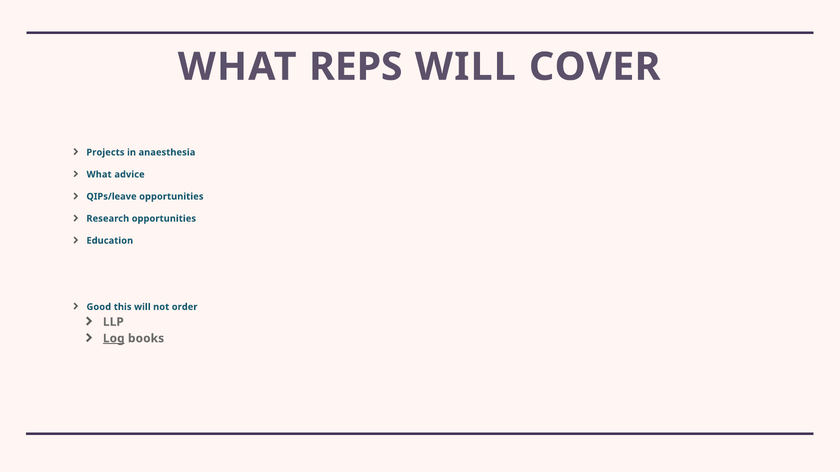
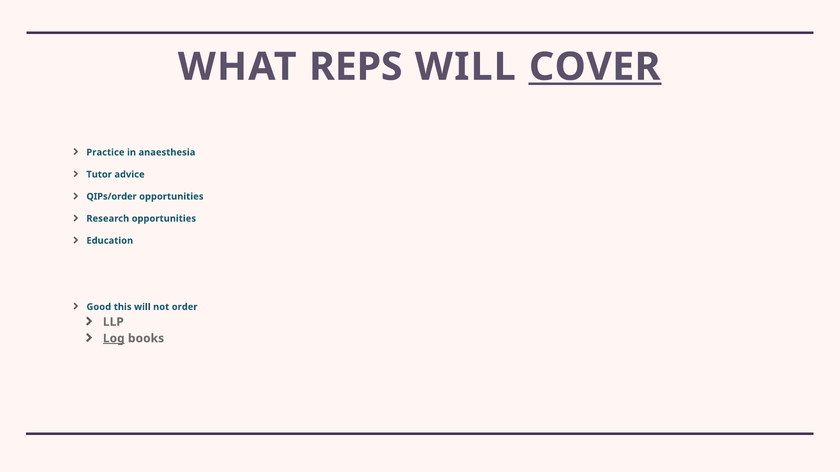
COVER underline: none -> present
Projects: Projects -> Practice
What at (99, 175): What -> Tutor
QIPs/leave: QIPs/leave -> QIPs/order
